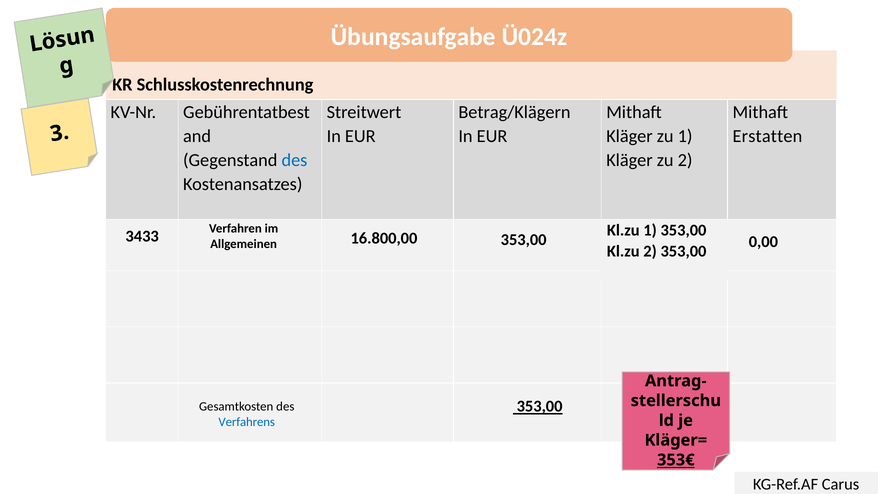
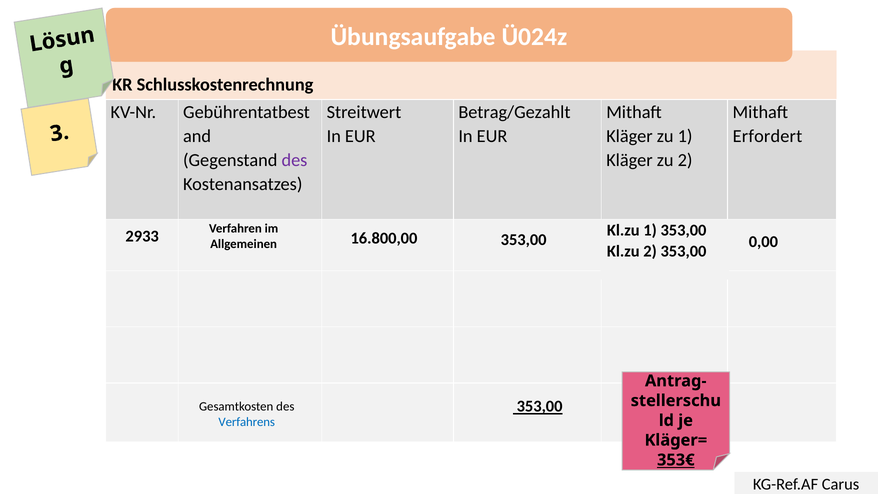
Betrag/Klägern: Betrag/Klägern -> Betrag/Gezahlt
Erstatten: Erstatten -> Erfordert
des at (294, 160) colour: blue -> purple
3433: 3433 -> 2933
